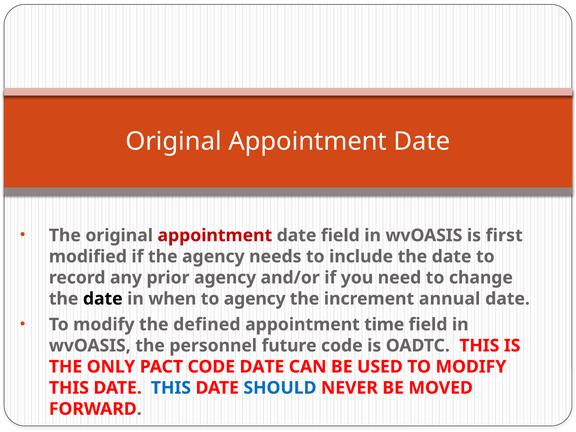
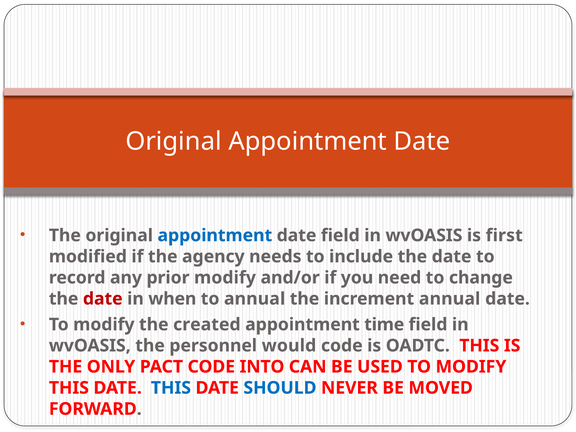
appointment at (215, 235) colour: red -> blue
prior agency: agency -> modify
date at (103, 299) colour: black -> red
to agency: agency -> annual
defined: defined -> created
future: future -> would
CODE DATE: DATE -> INTO
